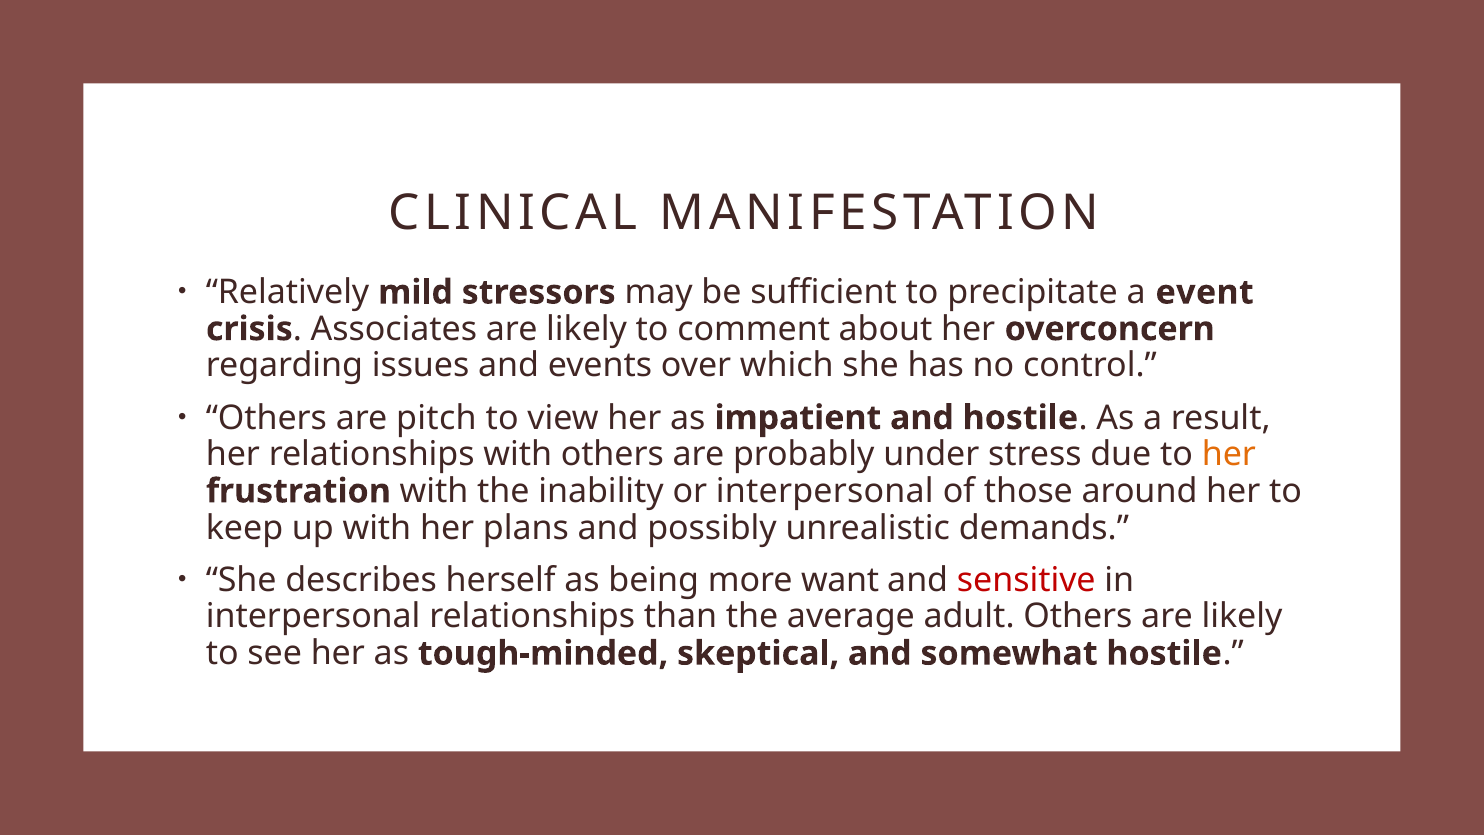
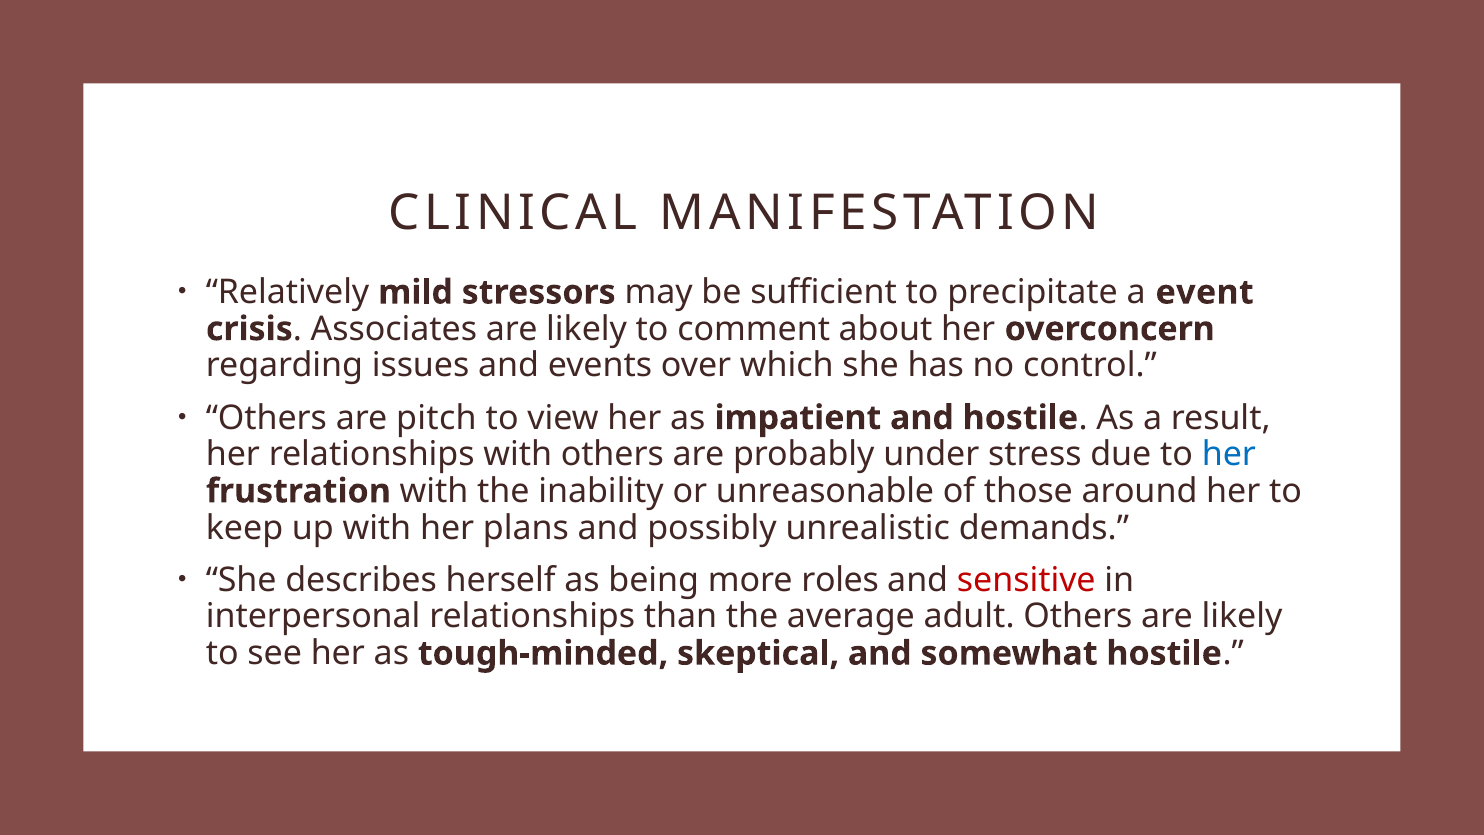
her at (1229, 454) colour: orange -> blue
or interpersonal: interpersonal -> unreasonable
want: want -> roles
